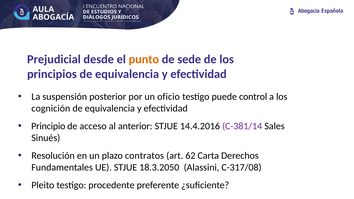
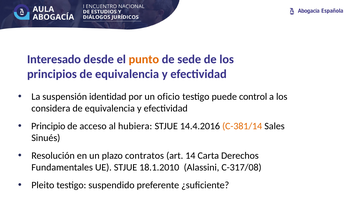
Prejudicial: Prejudicial -> Interesado
posterior: posterior -> identidad
cognición: cognición -> considera
anterior: anterior -> hubiera
C-381/14 colour: purple -> orange
62: 62 -> 14
18.3.2050: 18.3.2050 -> 18.1.2010
procedente: procedente -> suspendido
